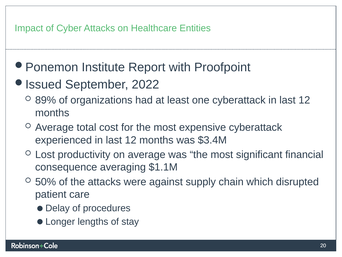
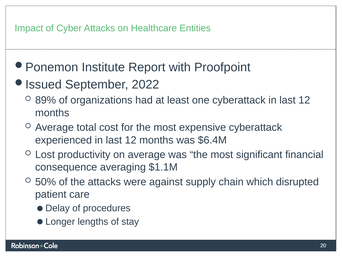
$3.4M: $3.4M -> $6.4M
